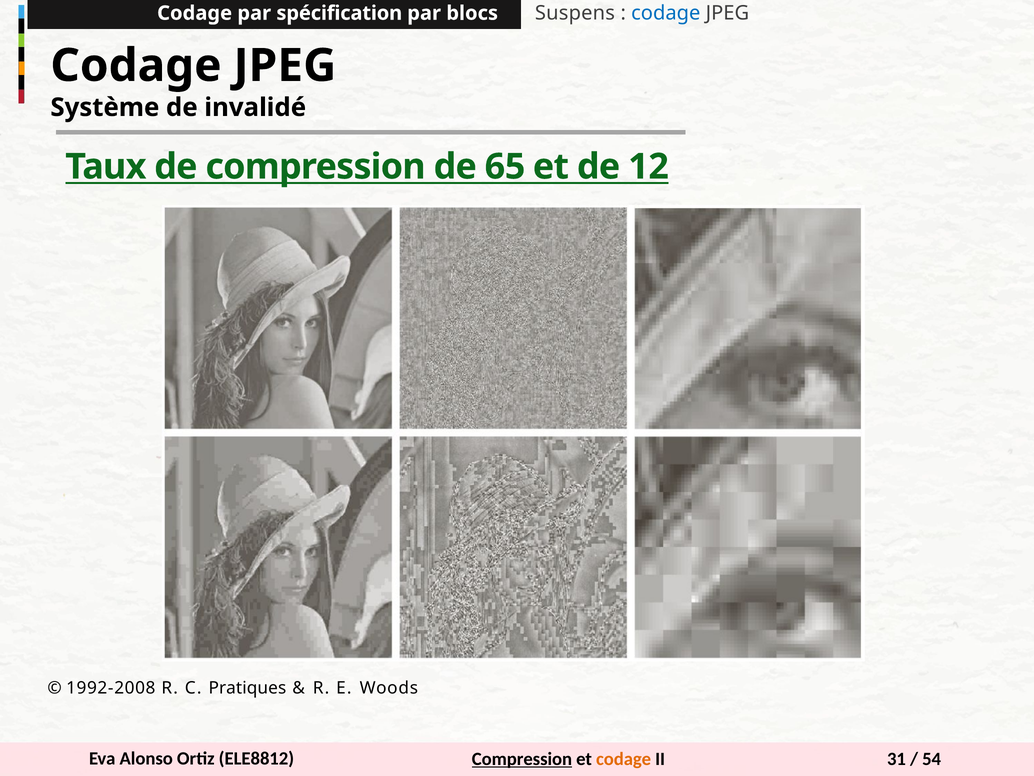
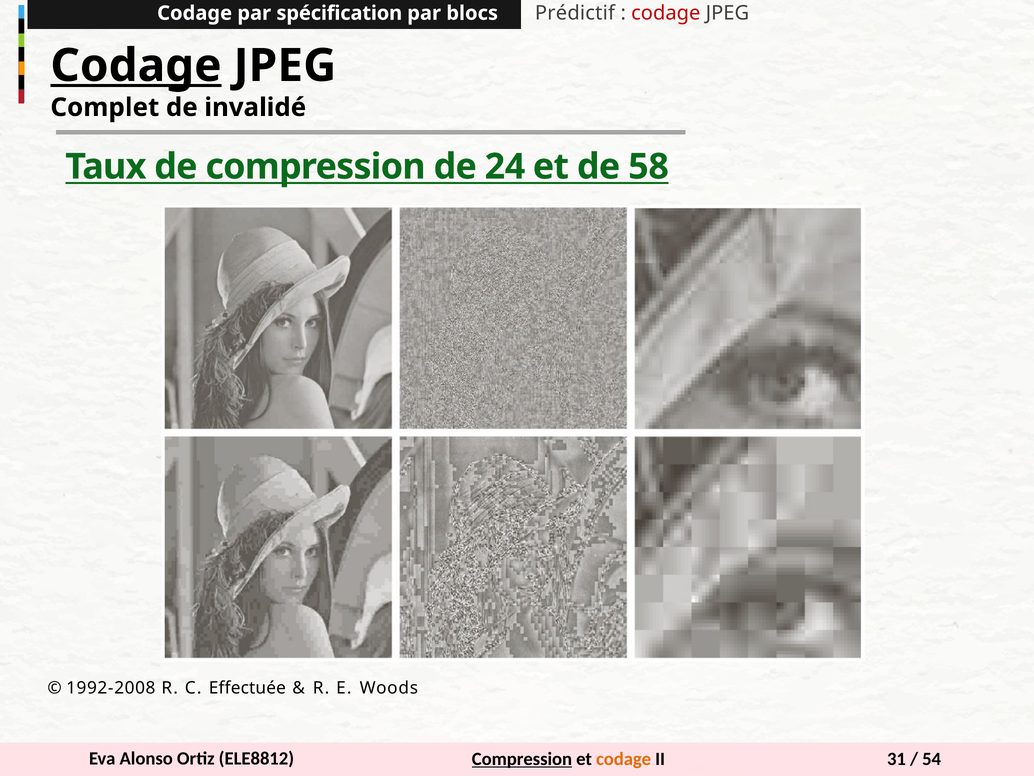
Suspens: Suspens -> Prédictif
codage at (666, 13) colour: blue -> red
Codage at (136, 66) underline: none -> present
Système: Système -> Complet
65: 65 -> 24
12: 12 -> 58
Pratiques: Pratiques -> Effectuée
